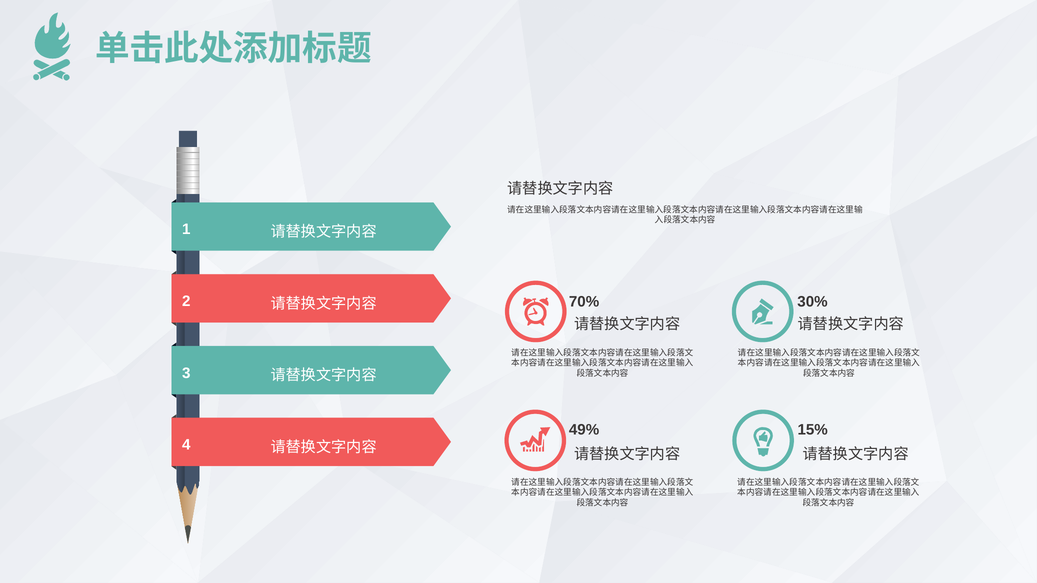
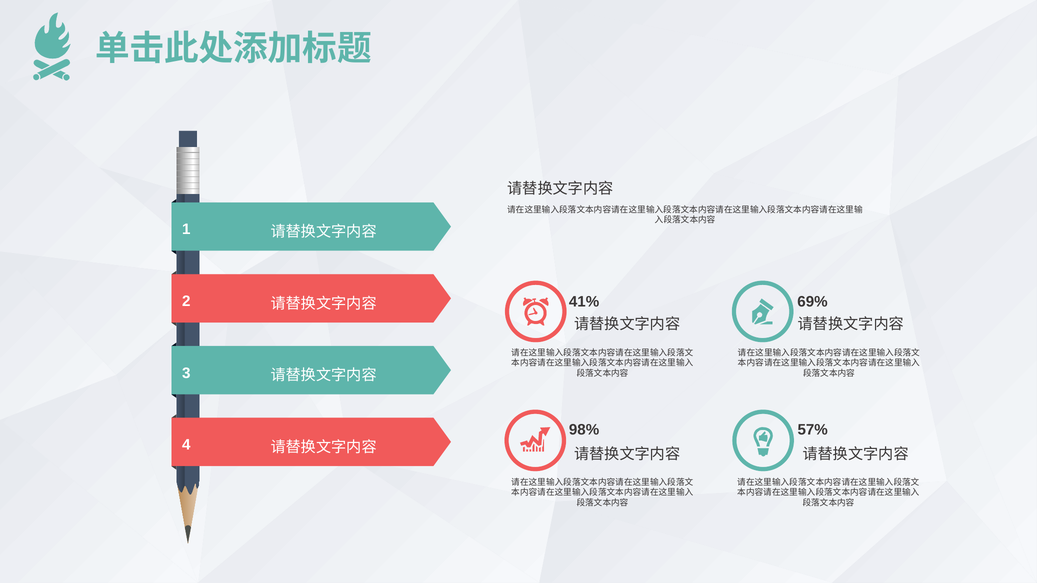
70%: 70% -> 41%
30%: 30% -> 69%
49%: 49% -> 98%
15%: 15% -> 57%
